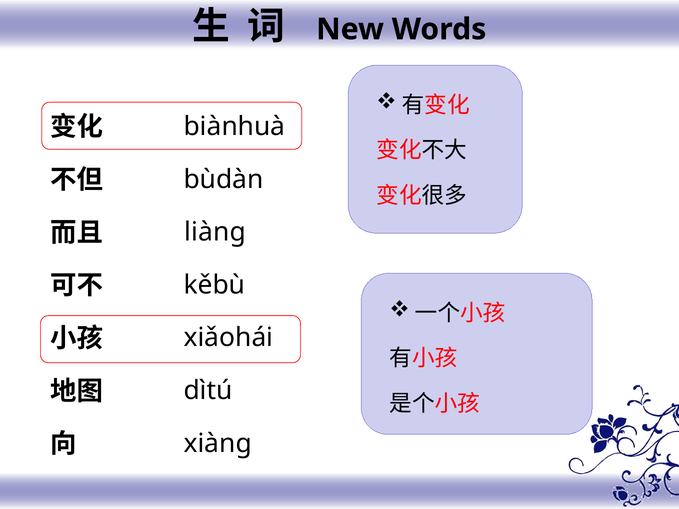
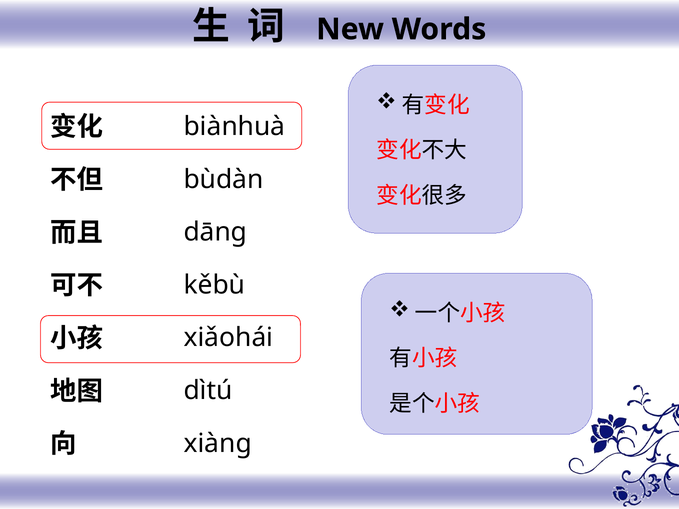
liànɡ: liànɡ -> dānɡ
